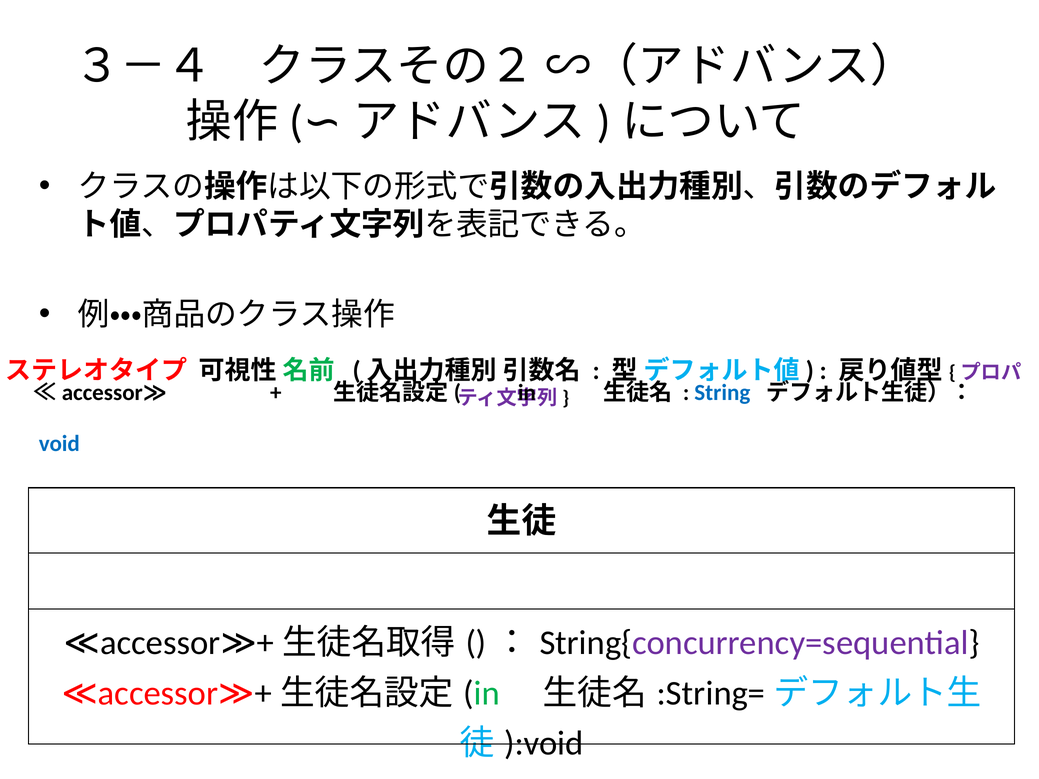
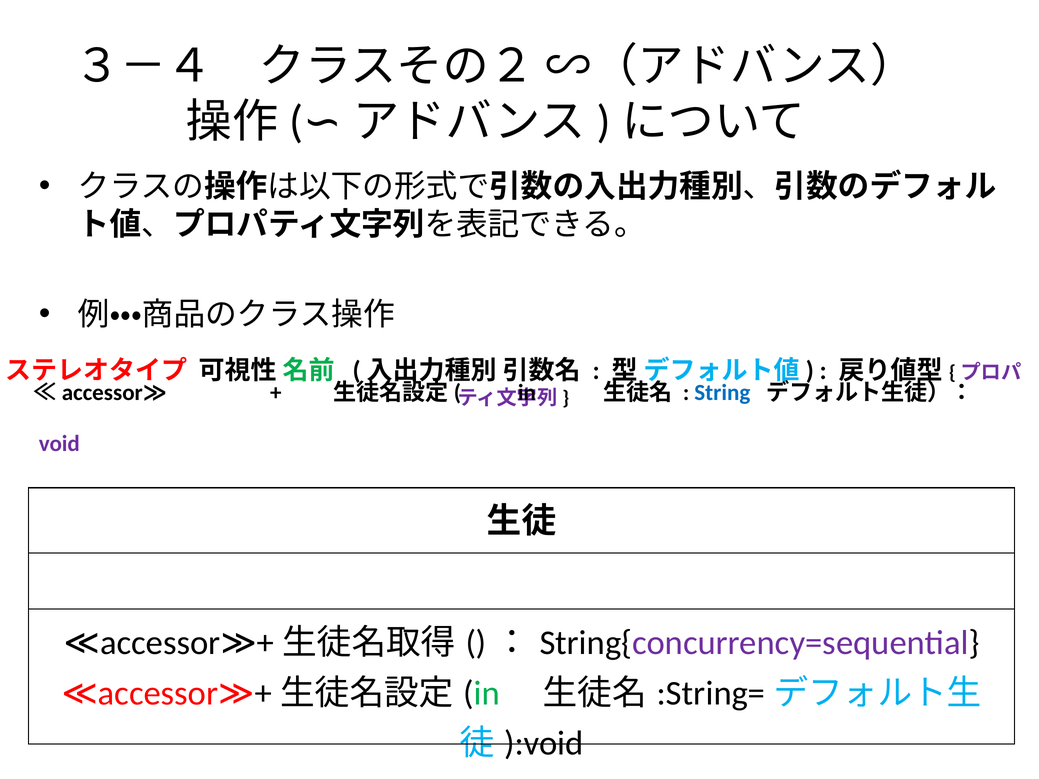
void colour: blue -> purple
